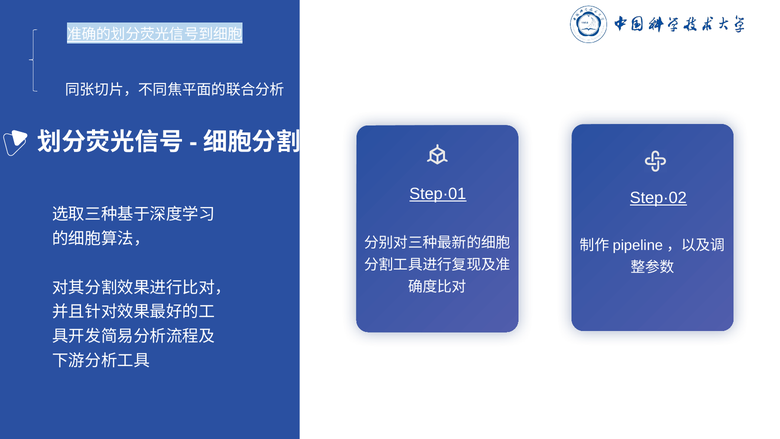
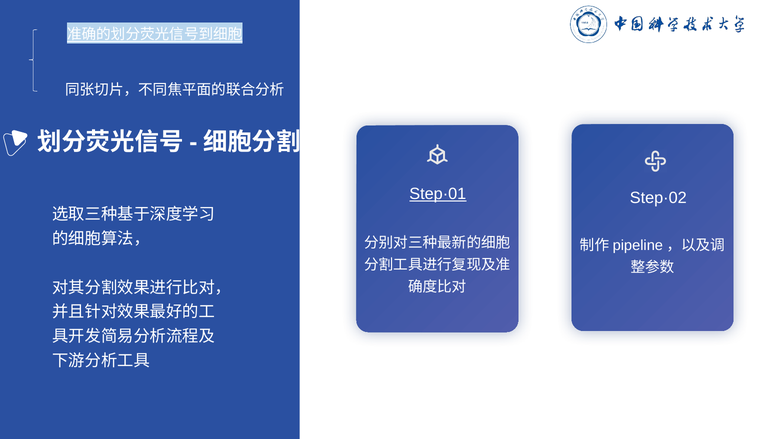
Step·02 underline: present -> none
